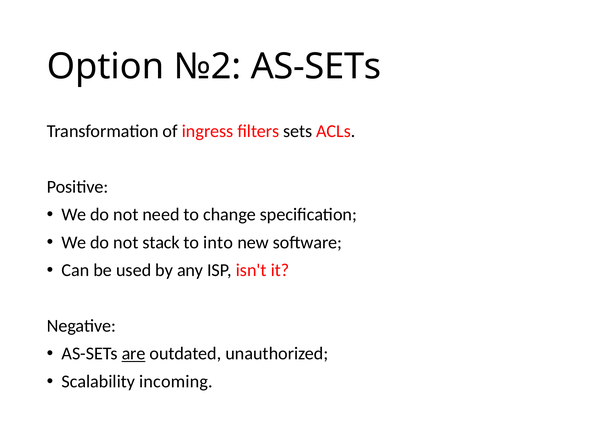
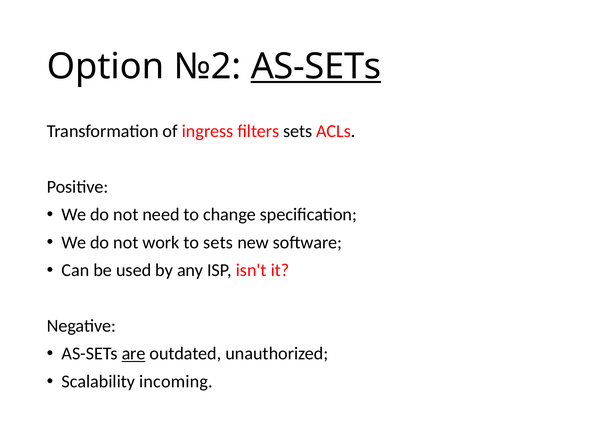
AS-SETs at (316, 67) underline: none -> present
stack: stack -> work
to into: into -> sets
